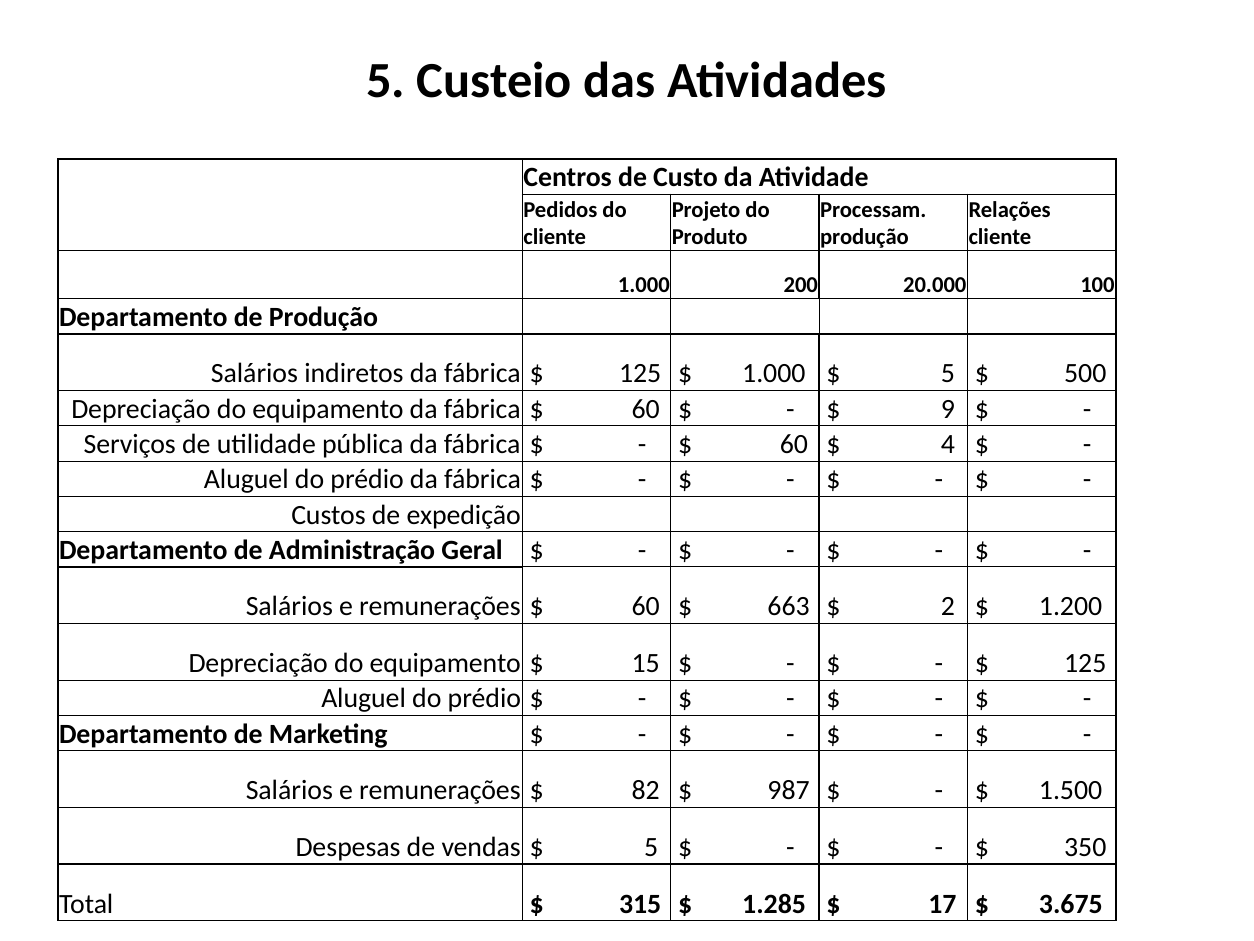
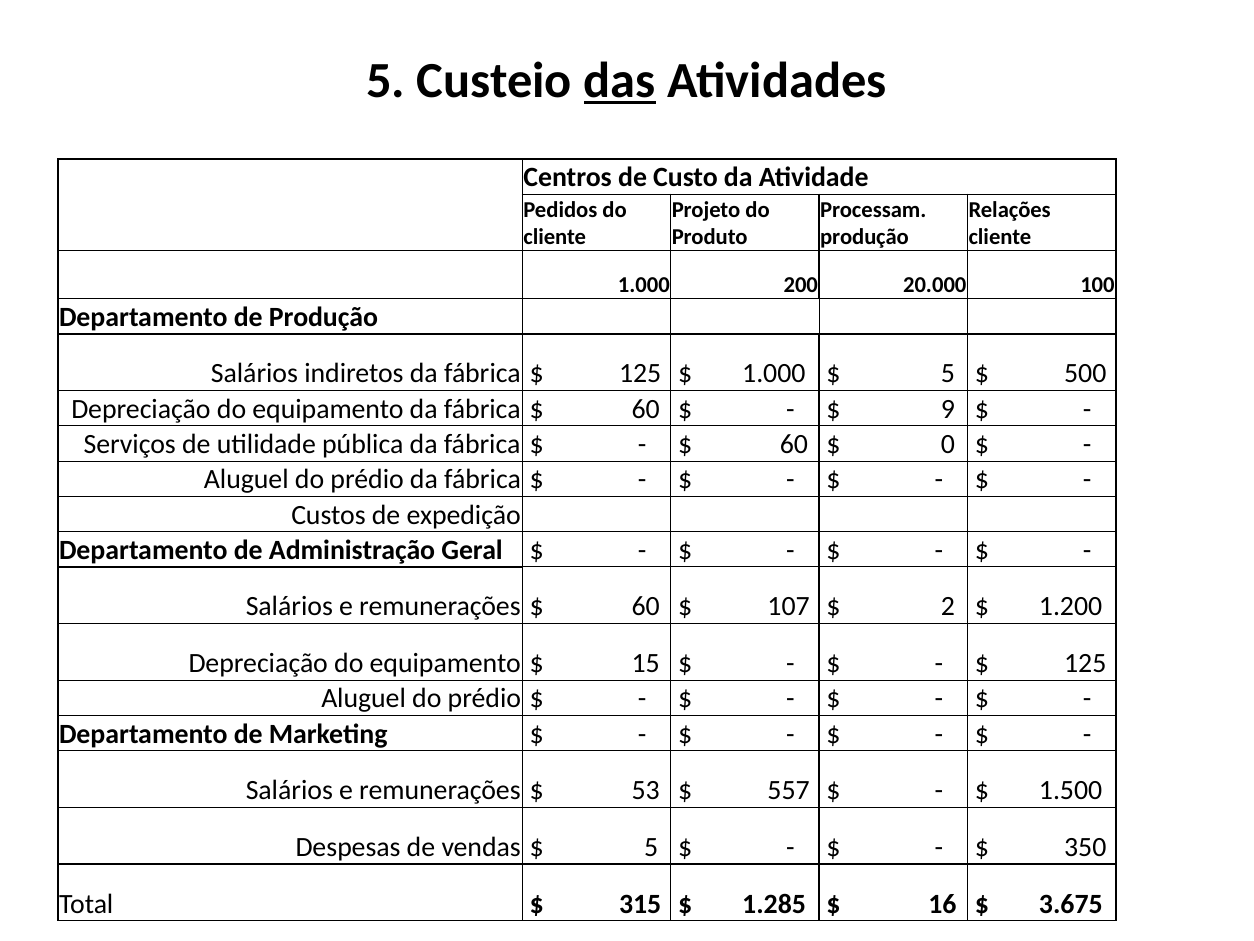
das underline: none -> present
4: 4 -> 0
663: 663 -> 107
82: 82 -> 53
987: 987 -> 557
17: 17 -> 16
